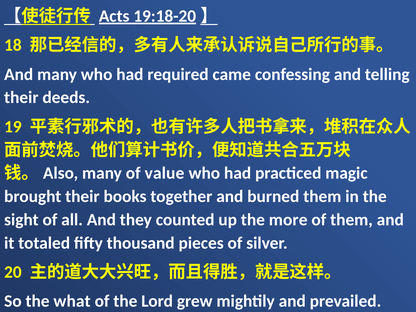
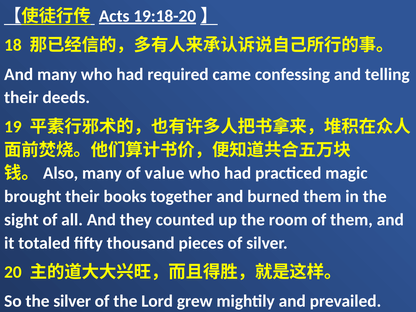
more: more -> room
the what: what -> silver
